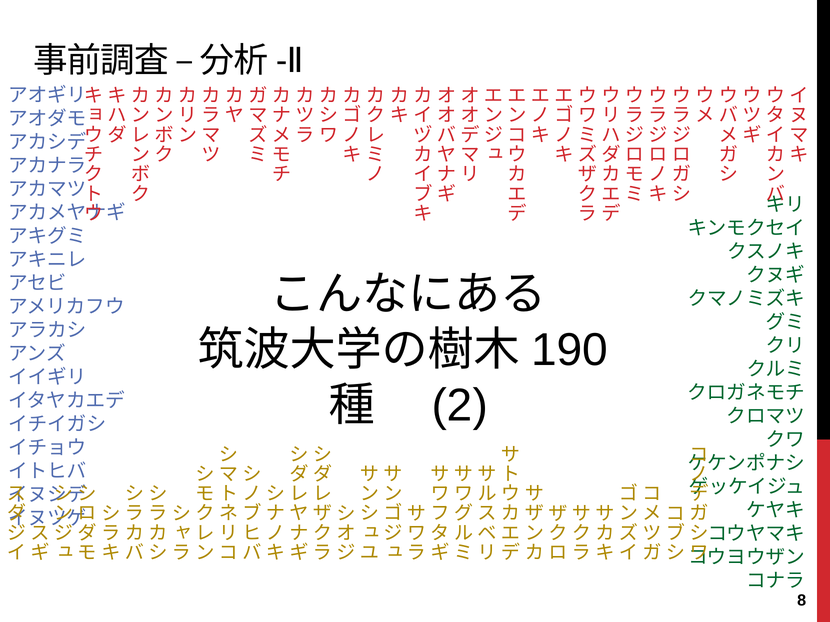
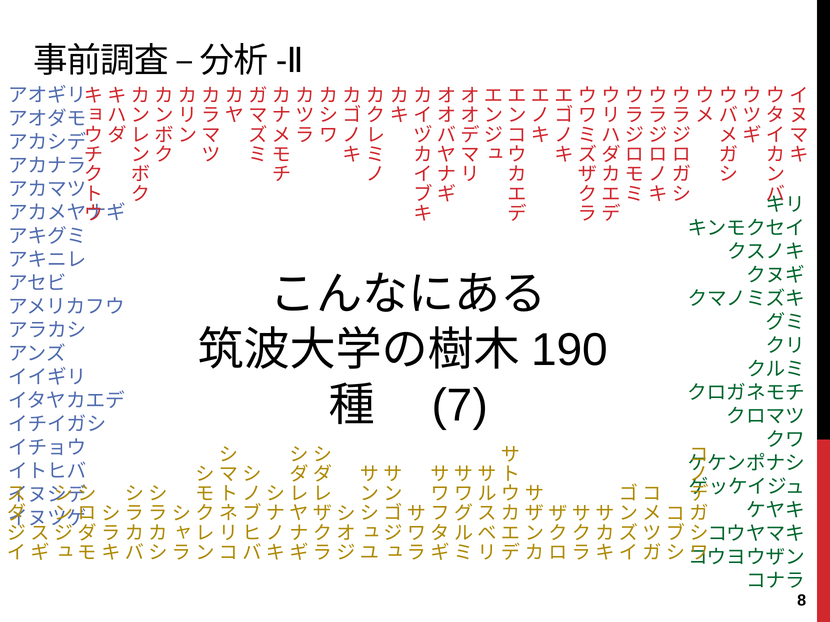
2: 2 -> 7
